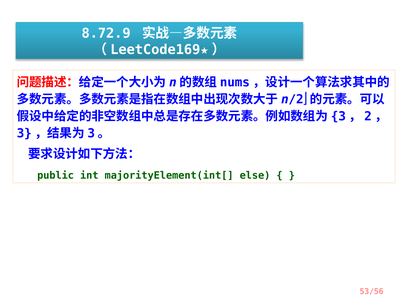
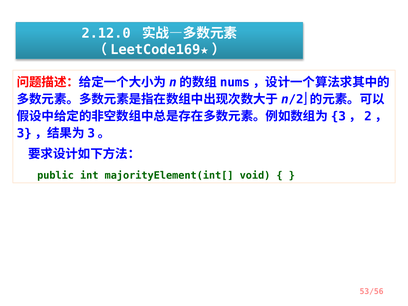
8.72.9: 8.72.9 -> 2.12.0
else: else -> void
